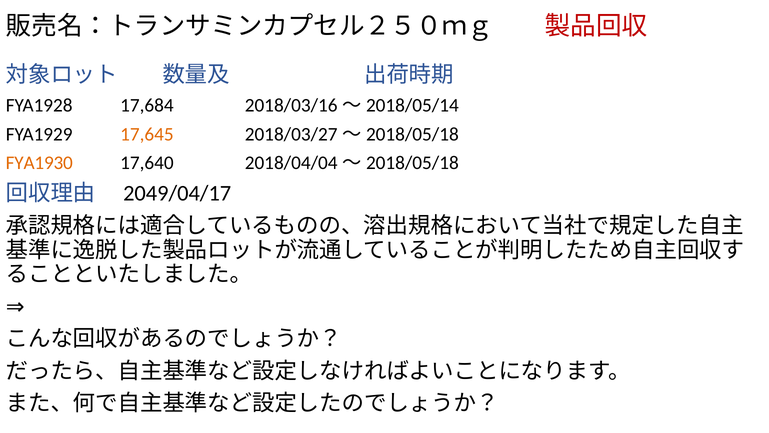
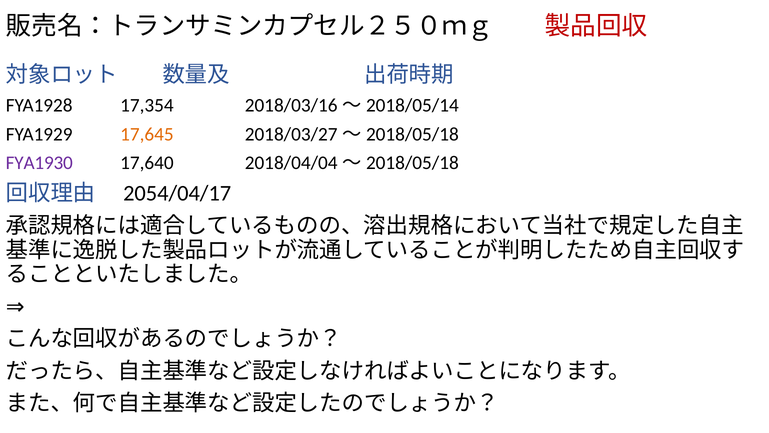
17,684: 17,684 -> 17,354
FYA1930 colour: orange -> purple
2049/04/17: 2049/04/17 -> 2054/04/17
